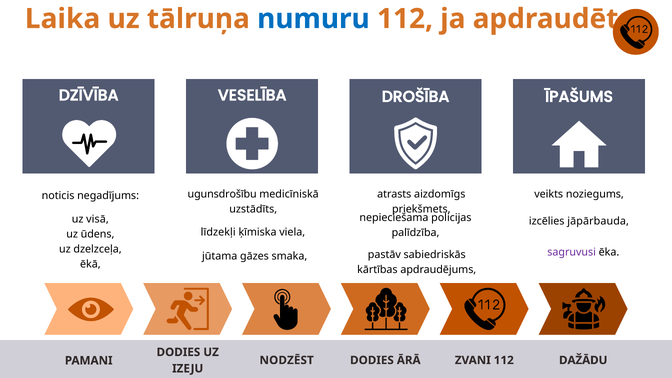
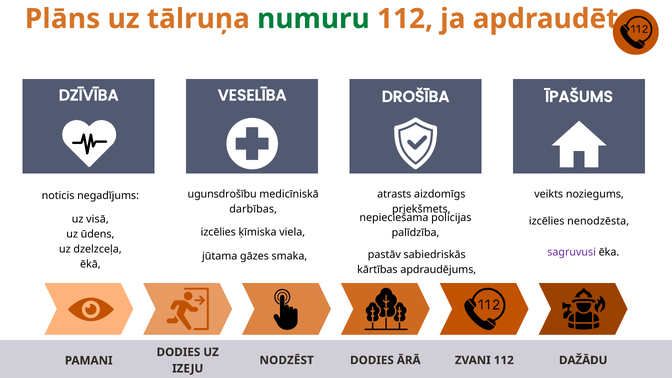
Laika: Laika -> Plāns
numuru colour: blue -> green
uzstādīts: uzstādīts -> darbības
jāpārbauda: jāpārbauda -> nenodzēsta
līdzekļi at (218, 232): līdzekļi -> izcēlies
